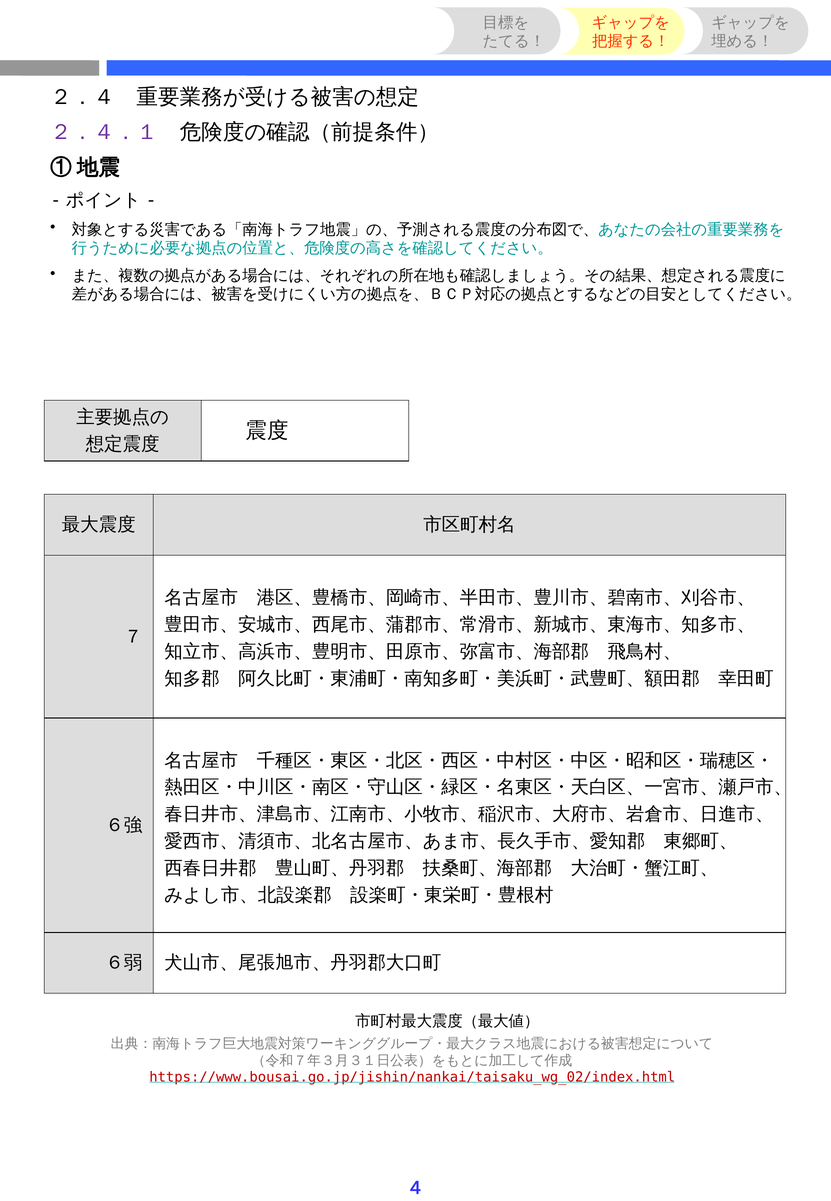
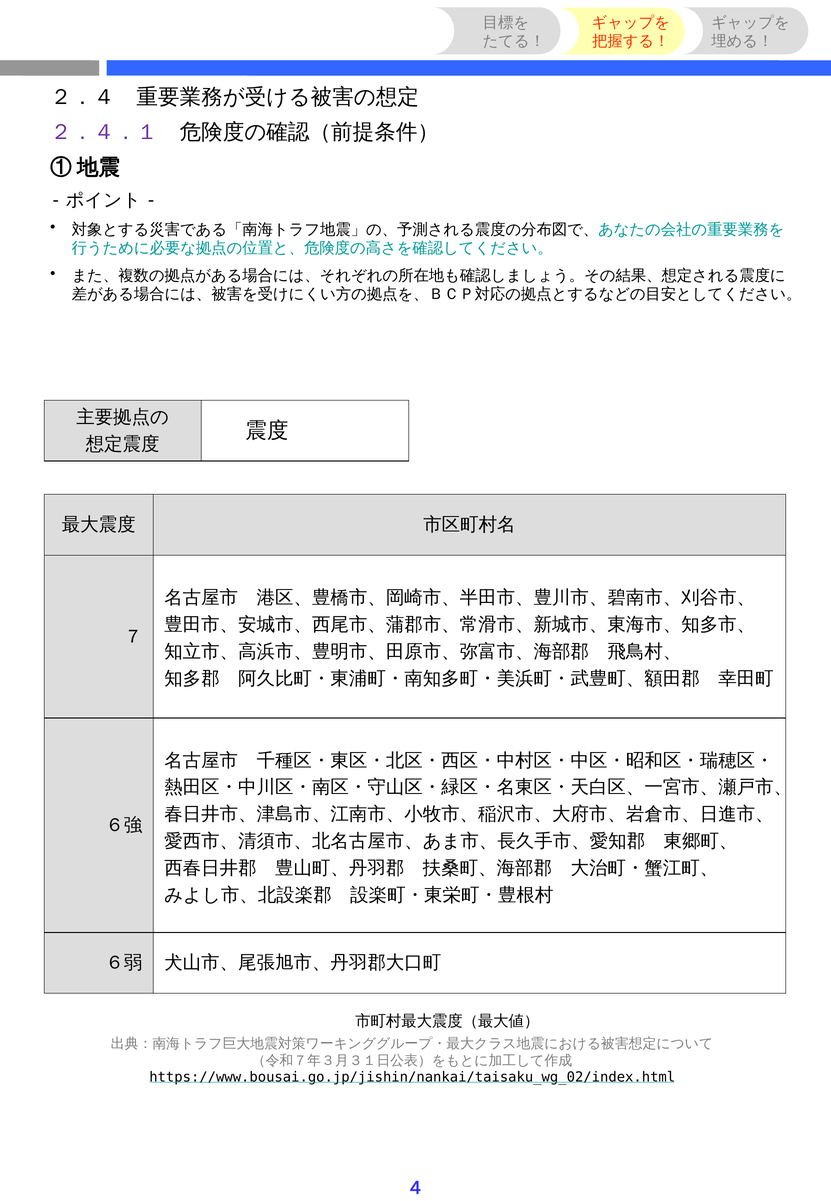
https://www.bousai.go.jp/jishin/nankai/taisaku_wg_02/index.html colour: red -> black
